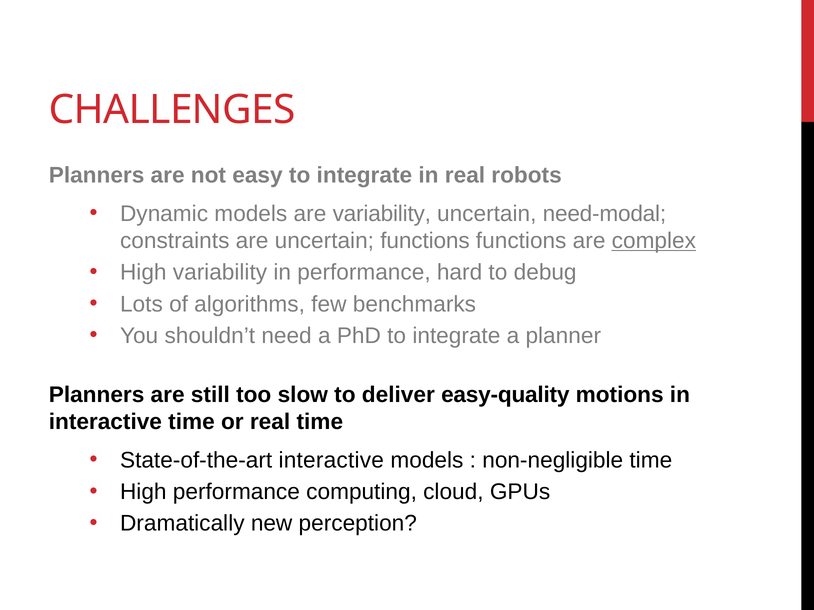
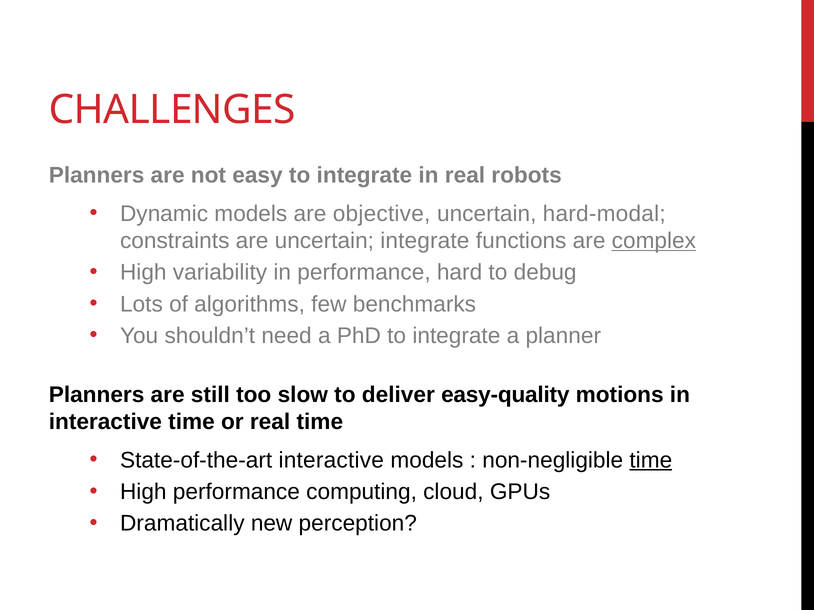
are variability: variability -> objective
need-modal: need-modal -> hard-modal
uncertain functions: functions -> integrate
time at (651, 461) underline: none -> present
